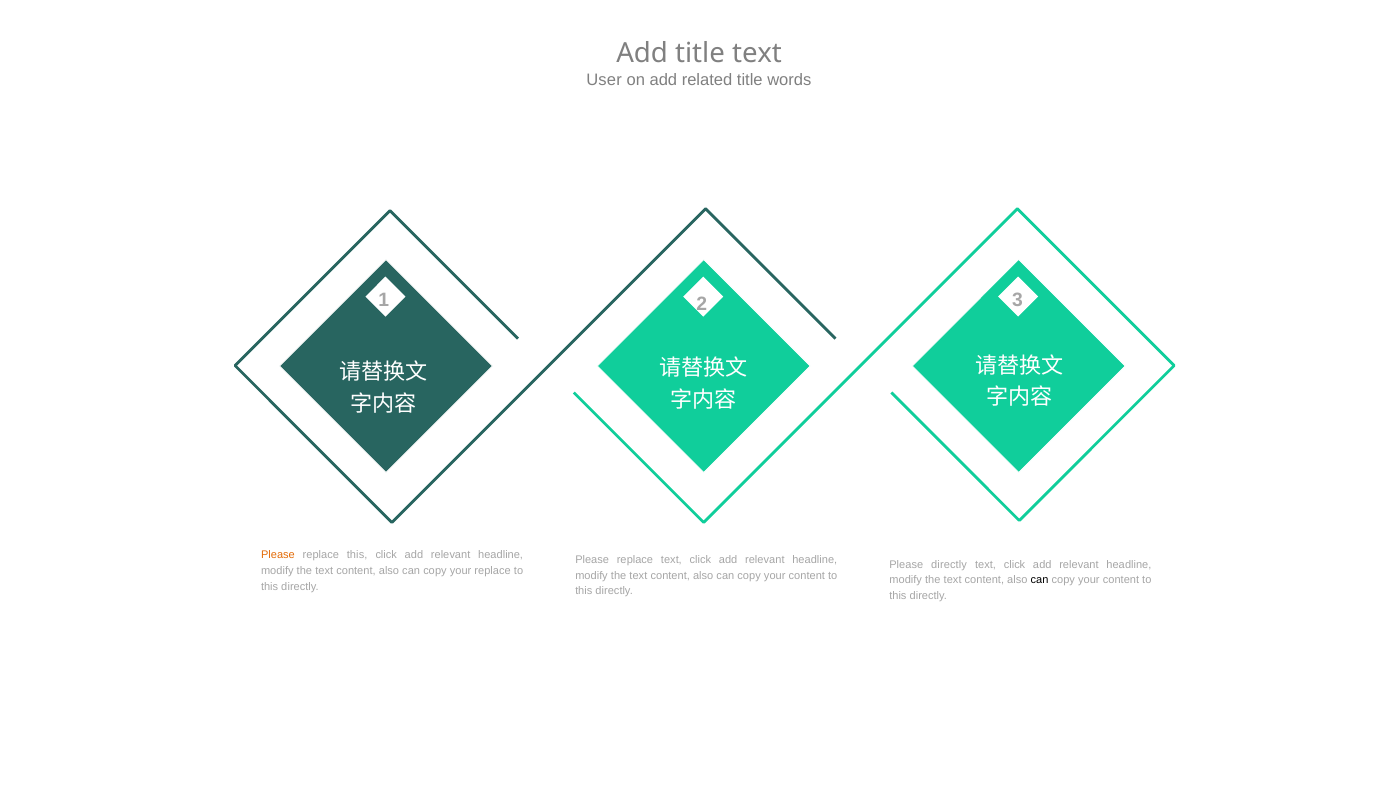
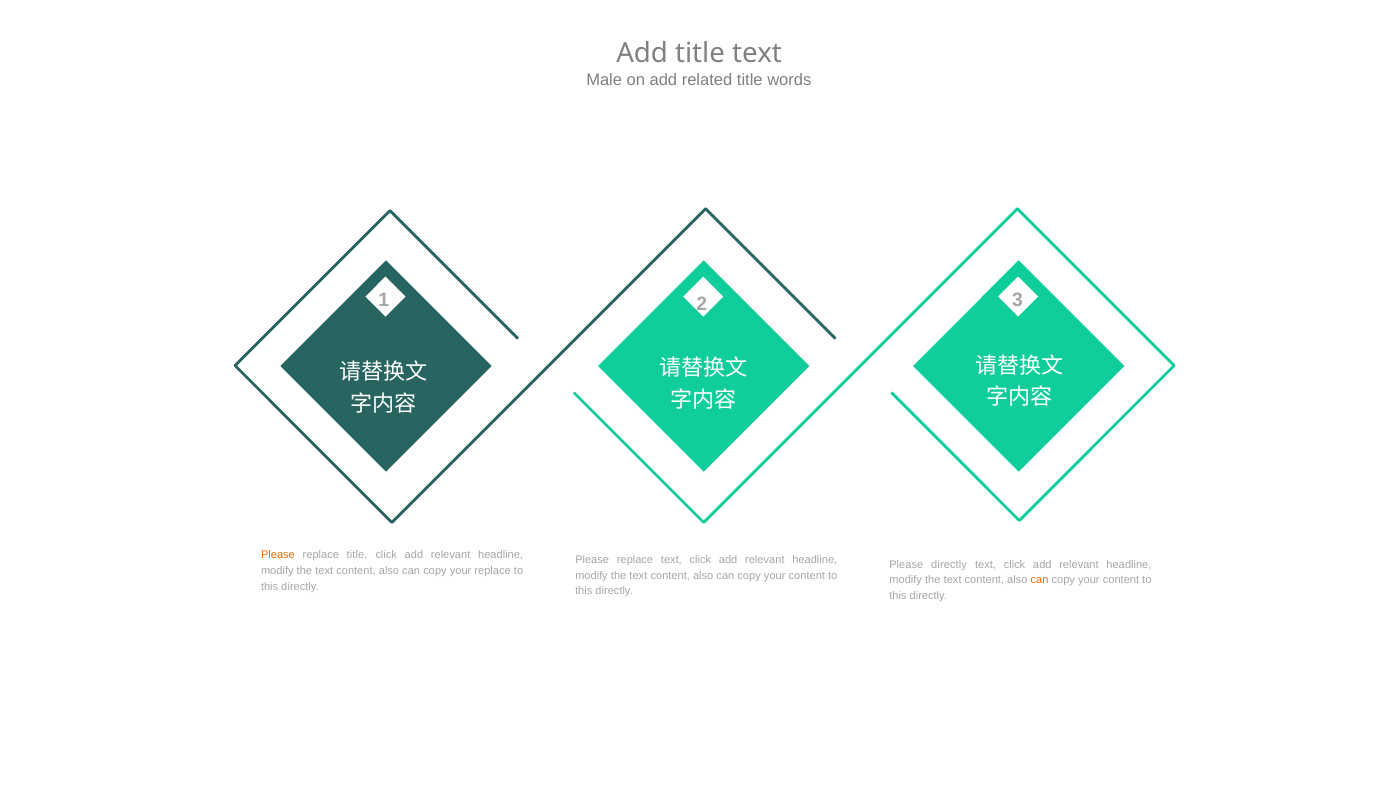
User: User -> Male
replace this: this -> title
can at (1039, 580) colour: black -> orange
